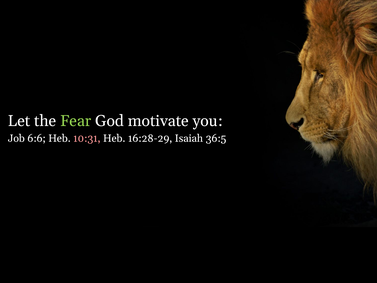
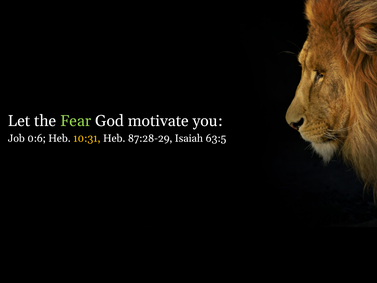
6:6: 6:6 -> 0:6
10:31 colour: pink -> yellow
16:28-29: 16:28-29 -> 87:28-29
36:5: 36:5 -> 63:5
